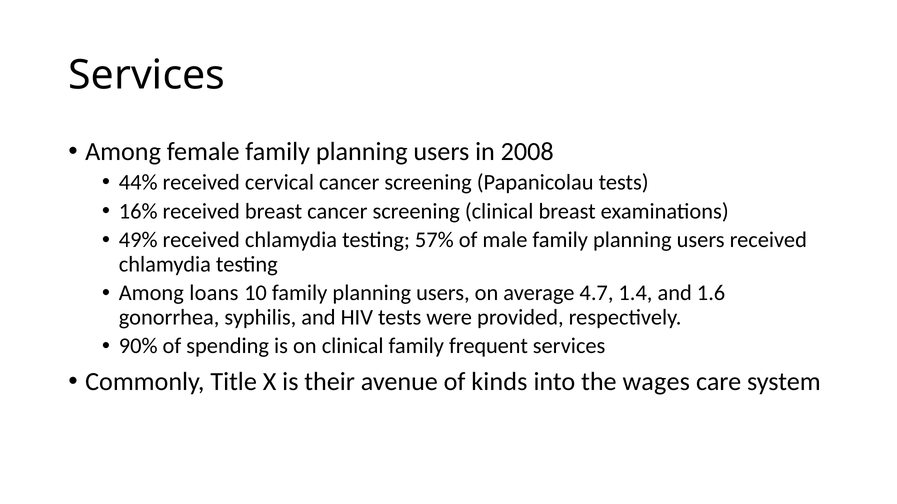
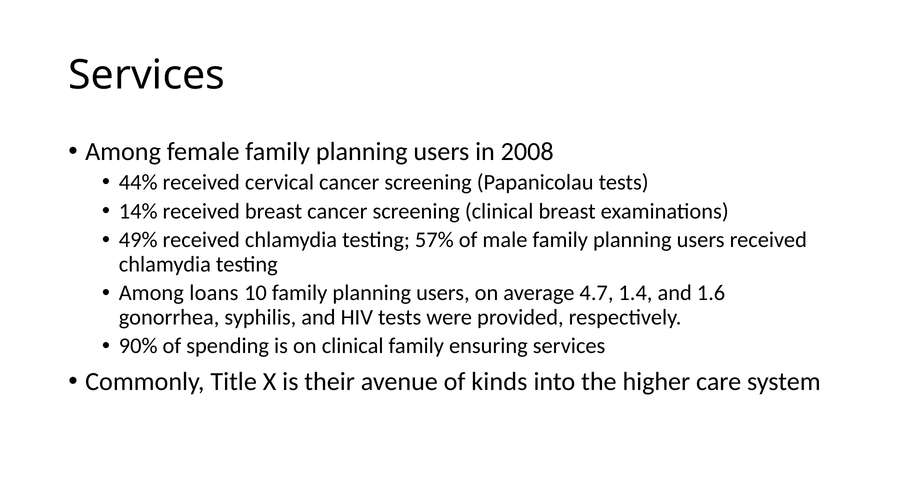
16%: 16% -> 14%
frequent: frequent -> ensuring
wages: wages -> higher
